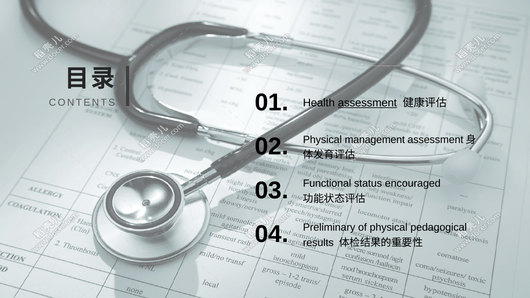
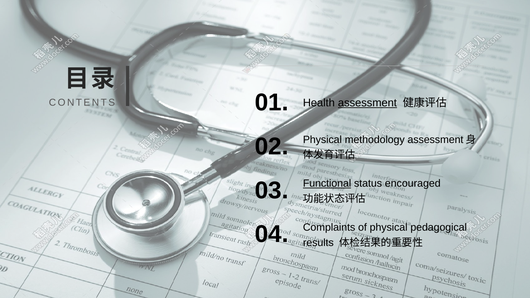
management: management -> methodology
Functional underline: none -> present
Preliminary: Preliminary -> Complaints
